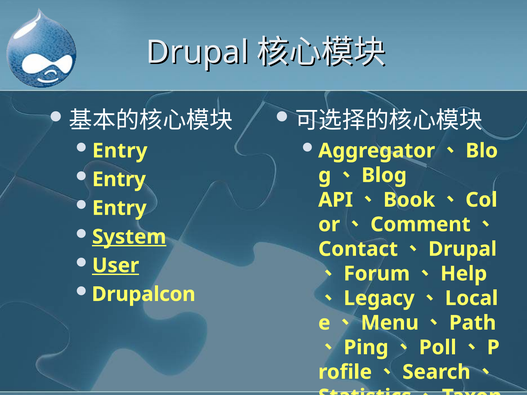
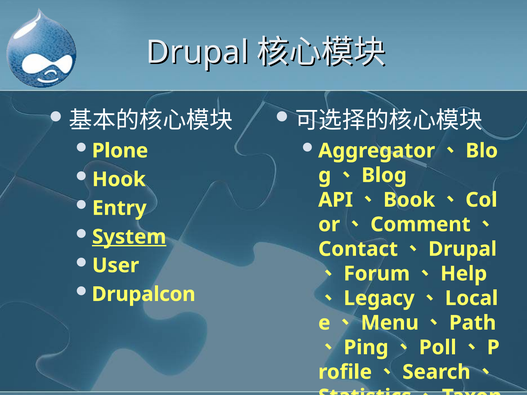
Entry at (120, 151): Entry -> Plone
Entry at (119, 180): Entry -> Hook
User underline: present -> none
